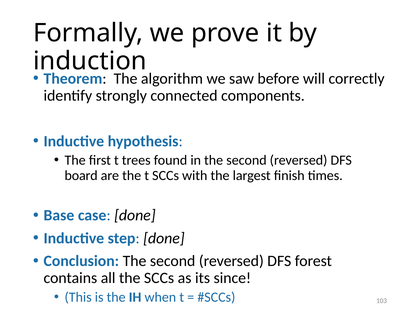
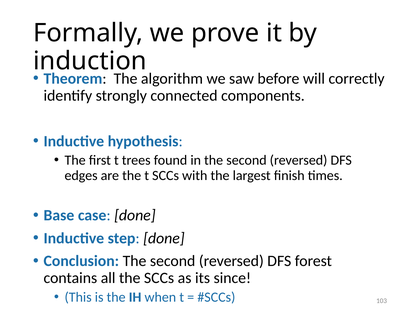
board: board -> edges
